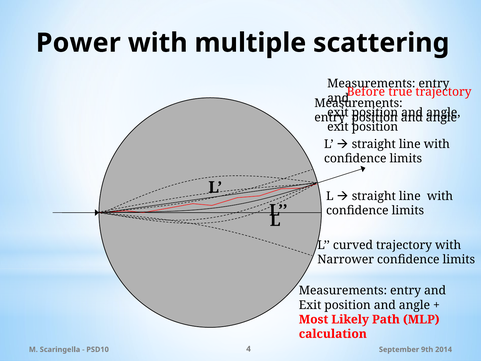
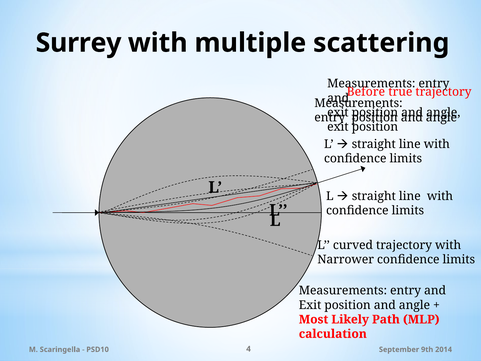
Power: Power -> Surrey
